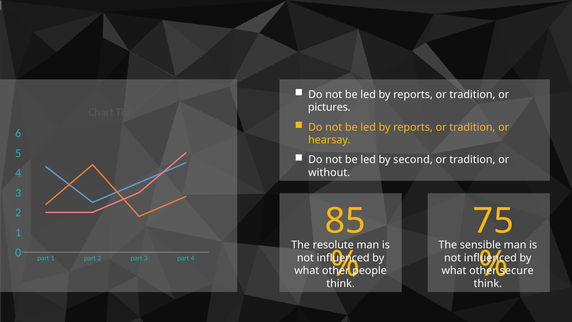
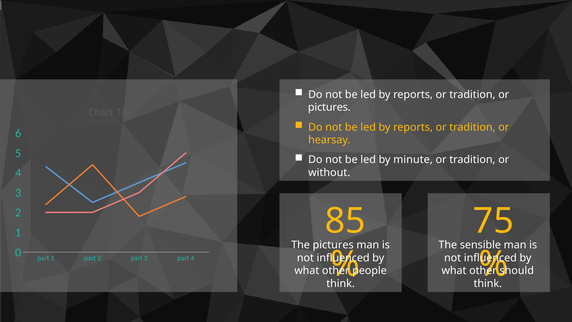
second: second -> minute
The resolute: resolute -> pictures
secure: secure -> should
